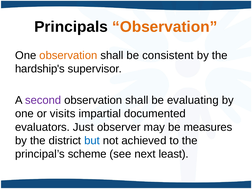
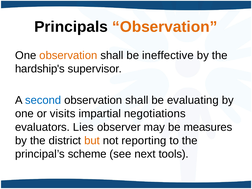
consistent: consistent -> ineffective
second colour: purple -> blue
documented: documented -> negotiations
Just: Just -> Lies
but colour: blue -> orange
achieved: achieved -> reporting
least: least -> tools
